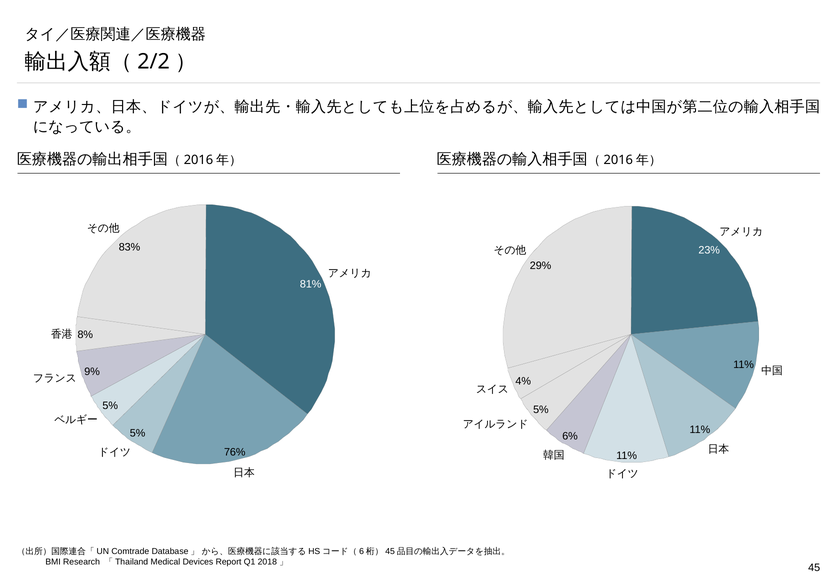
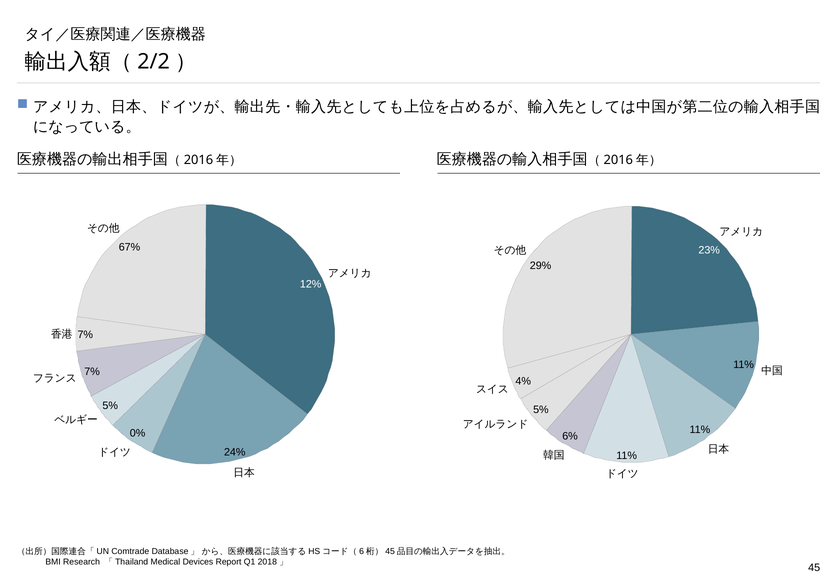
83%: 83% -> 67%
81%: 81% -> 12%
8% at (85, 334): 8% -> 7%
9% at (92, 371): 9% -> 7%
5% at (138, 433): 5% -> 0%
76%: 76% -> 24%
